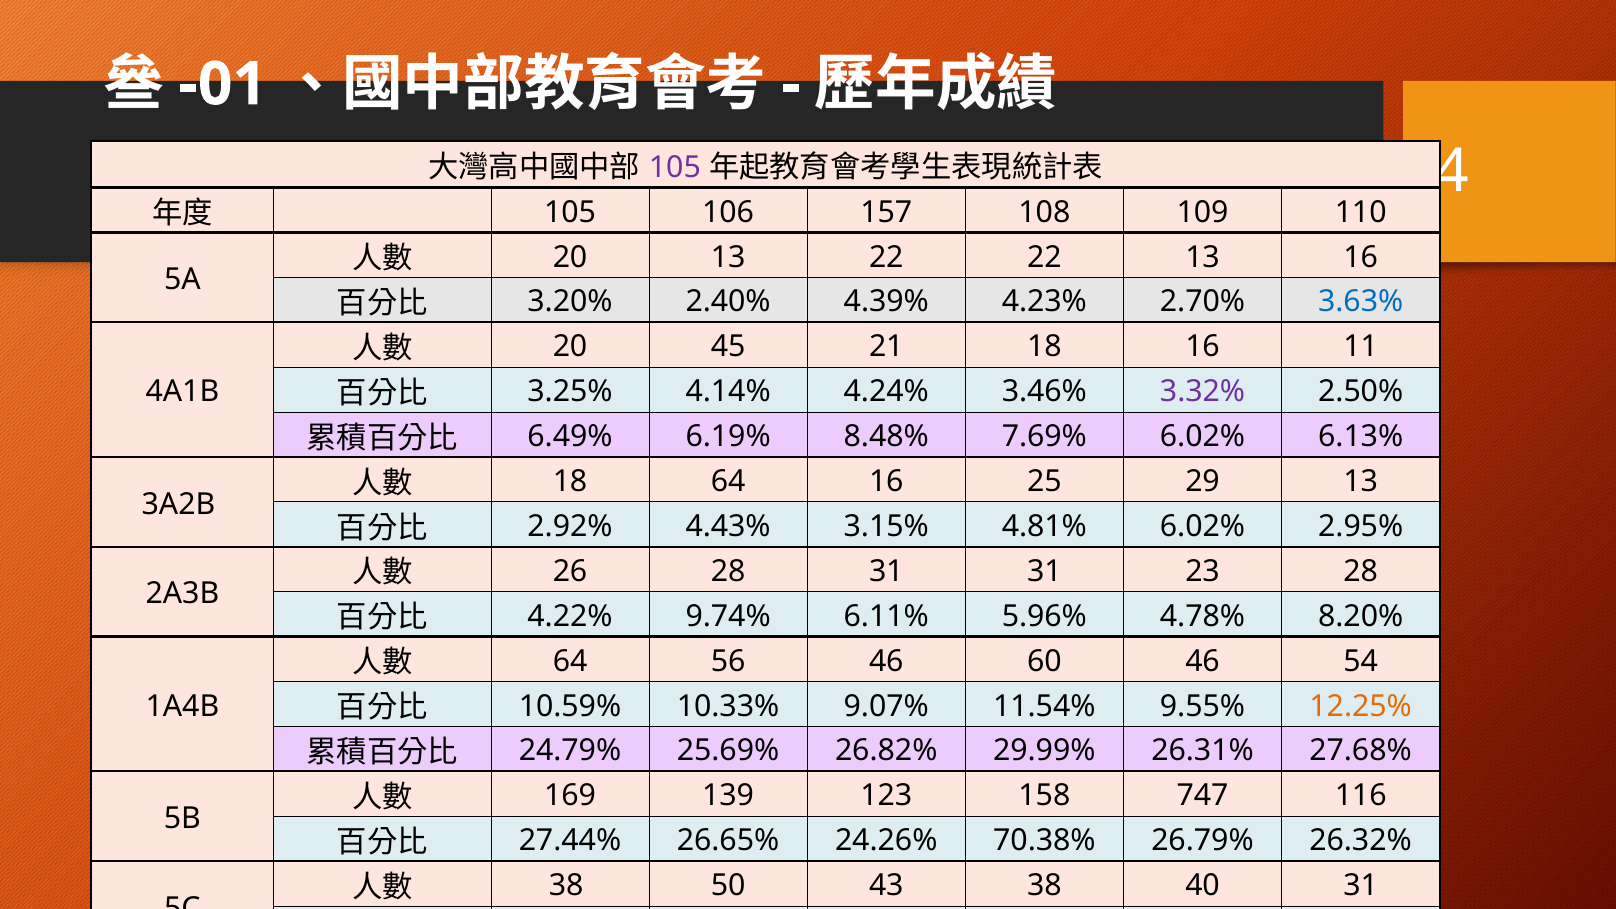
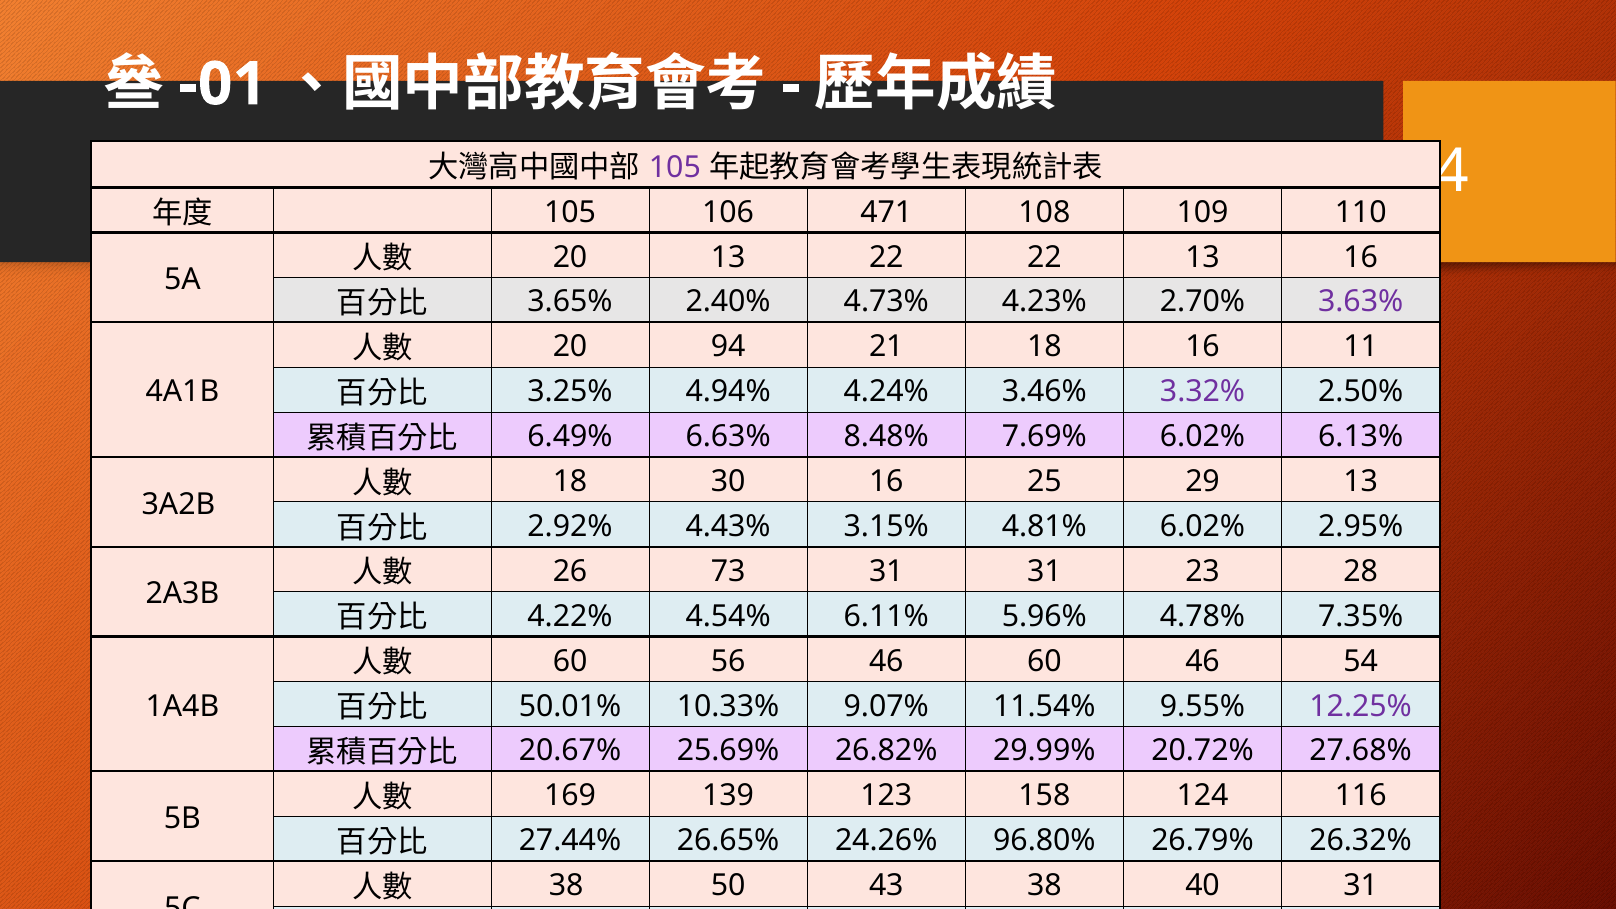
157: 157 -> 471
3.20%: 3.20% -> 3.65%
4.39%: 4.39% -> 4.73%
3.63% colour: blue -> purple
45: 45 -> 94
4.14%: 4.14% -> 4.94%
6.19%: 6.19% -> 6.63%
18 64: 64 -> 30
26 28: 28 -> 73
9.74%: 9.74% -> 4.54%
8.20%: 8.20% -> 7.35%
64 at (570, 661): 64 -> 60
10.59%: 10.59% -> 50.01%
12.25% colour: orange -> purple
24.79%: 24.79% -> 20.67%
26.31%: 26.31% -> 20.72%
747: 747 -> 124
70.38%: 70.38% -> 96.80%
